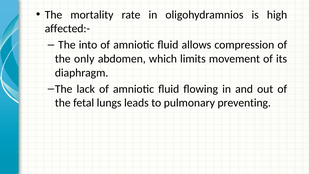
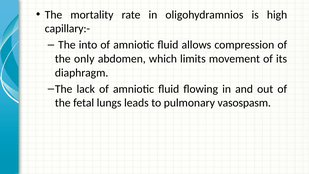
affected:-: affected:- -> capillary:-
preventing: preventing -> vasospasm
